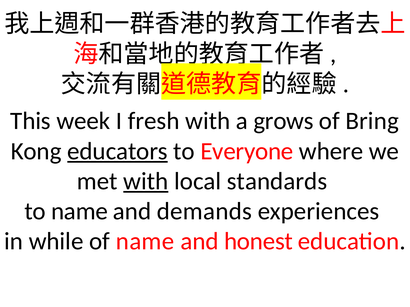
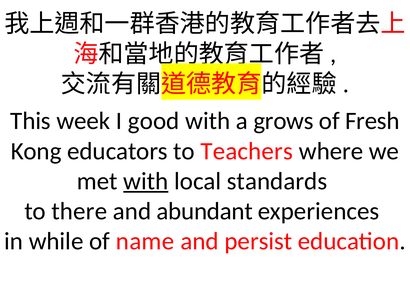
fresh: fresh -> good
Bring: Bring -> Fresh
educators underline: present -> none
Everyone: Everyone -> Teachers
to name: name -> there
demands: demands -> abundant
honest: honest -> persist
